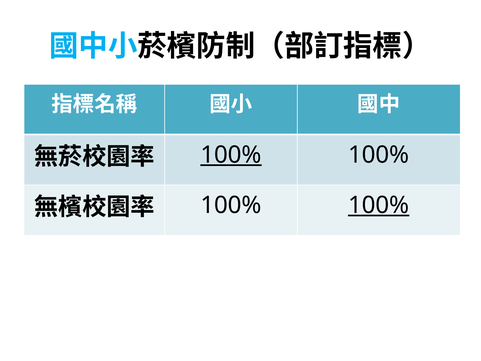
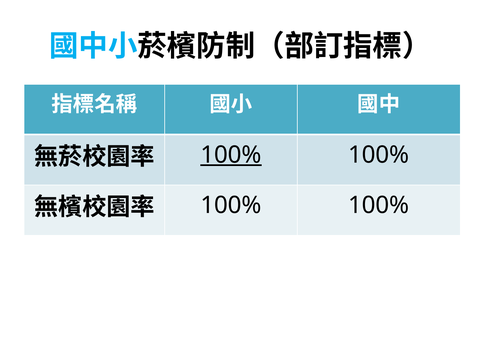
100% at (379, 205) underline: present -> none
